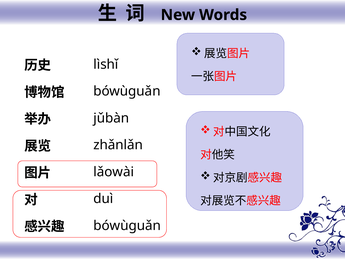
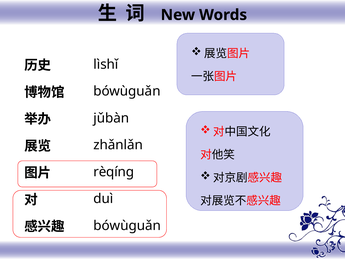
lǎowài: lǎowài -> rèqínɡ
